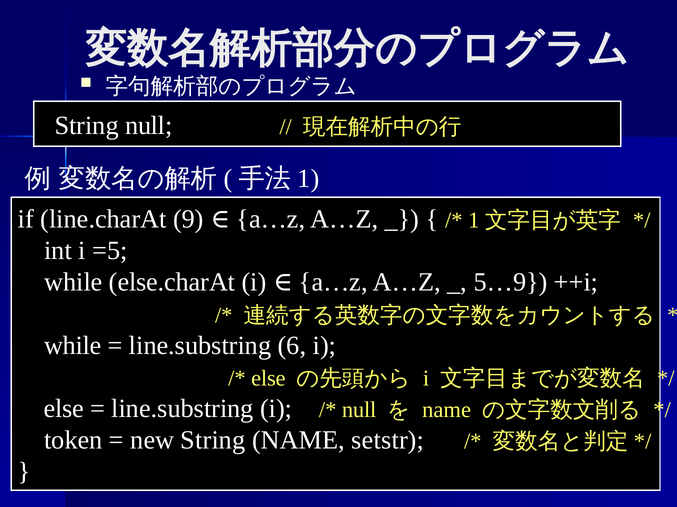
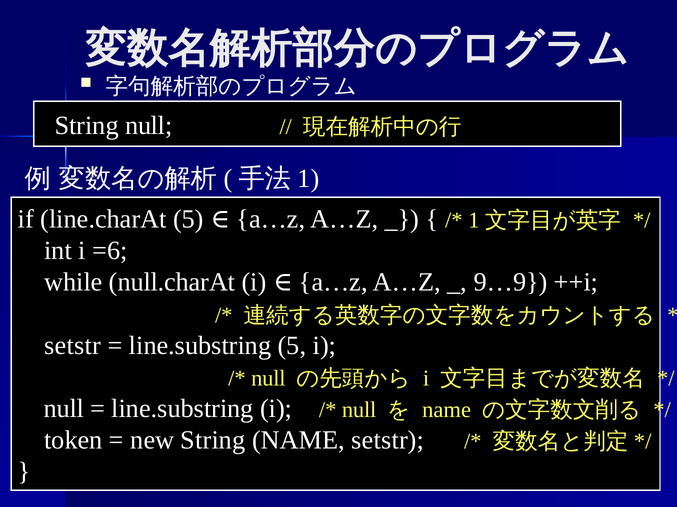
line.charAt 9: 9 -> 5
=5: =5 -> =6
else.charAt: else.charAt -> null.charAt
5…9: 5…9 -> 9…9
while at (73, 346): while -> setstr
line.substring 6: 6 -> 5
else at (268, 379): else -> null
else at (64, 409): else -> null
